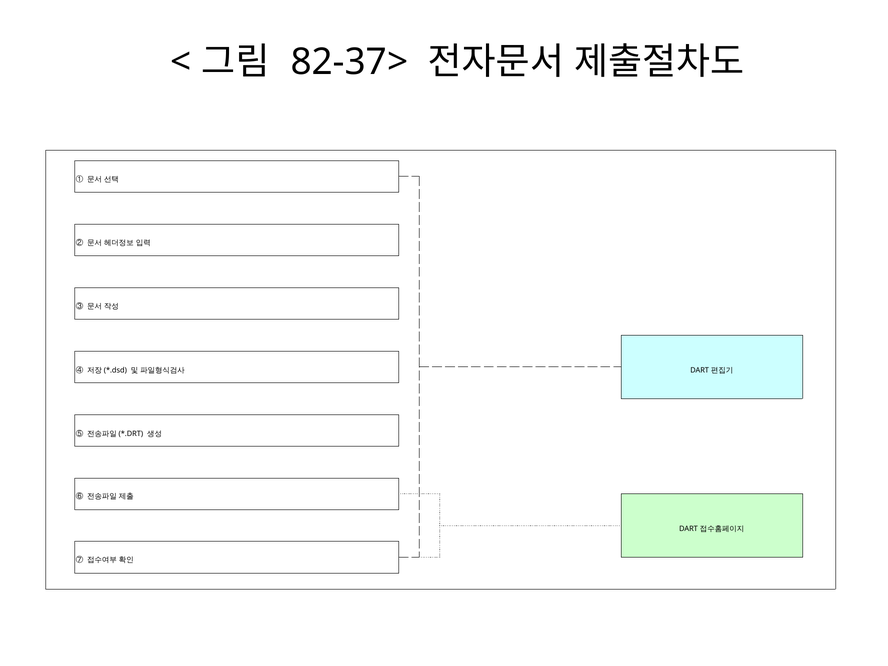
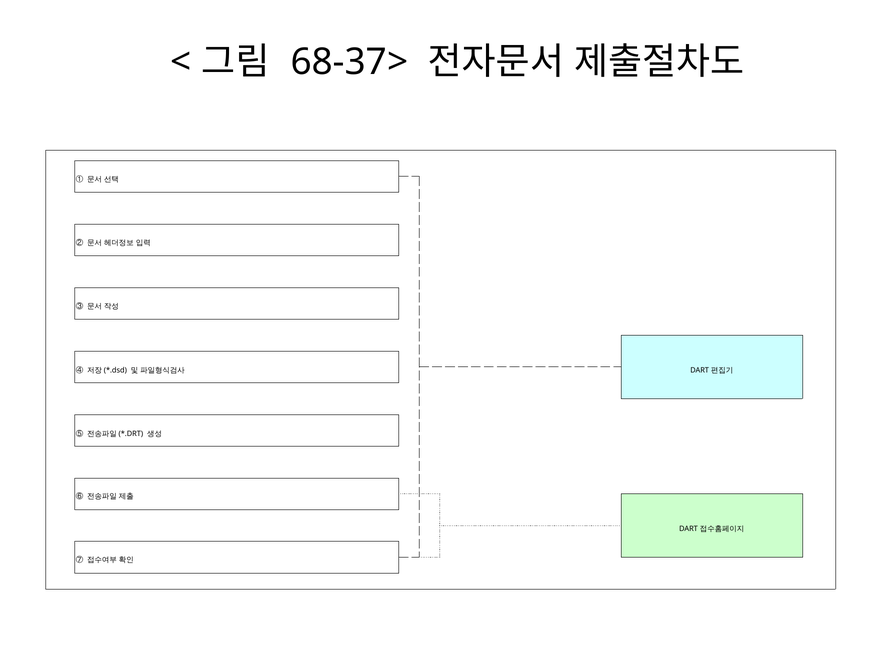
82-37>: 82-37> -> 68-37>
